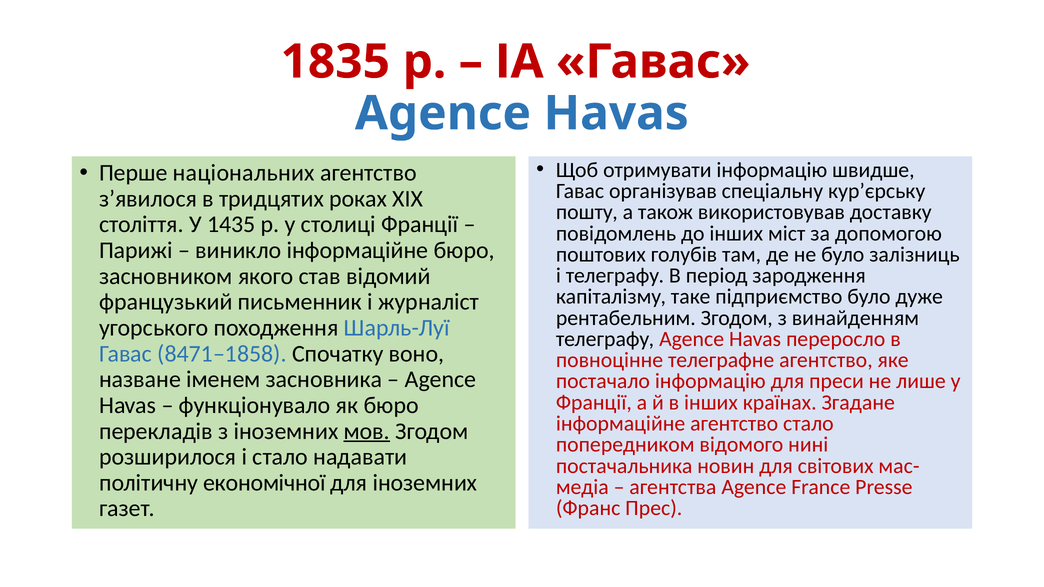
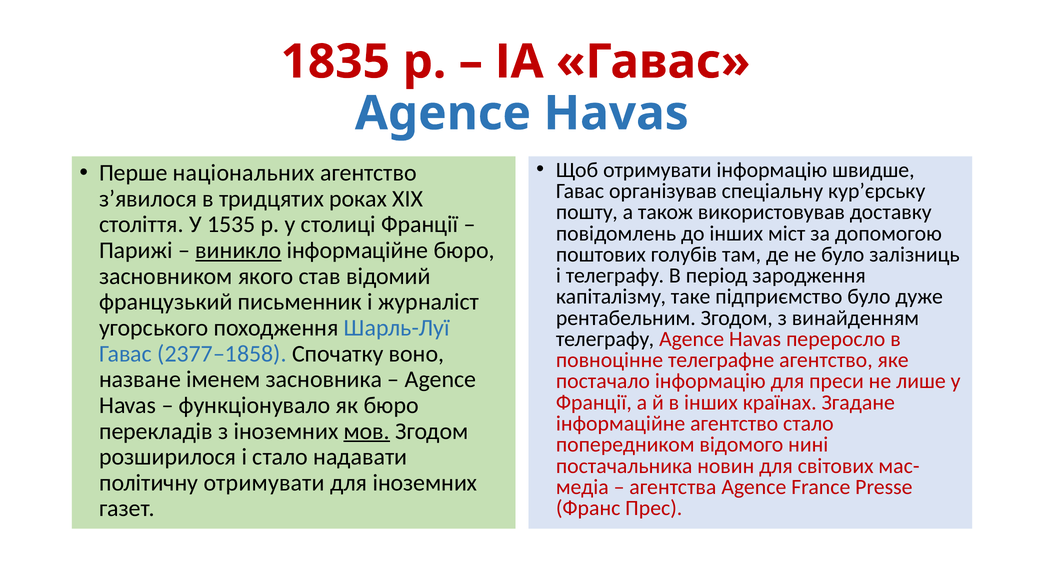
1435: 1435 -> 1535
виникло underline: none -> present
8471–1858: 8471–1858 -> 2377–1858
політичну економічної: економічної -> отримувати
